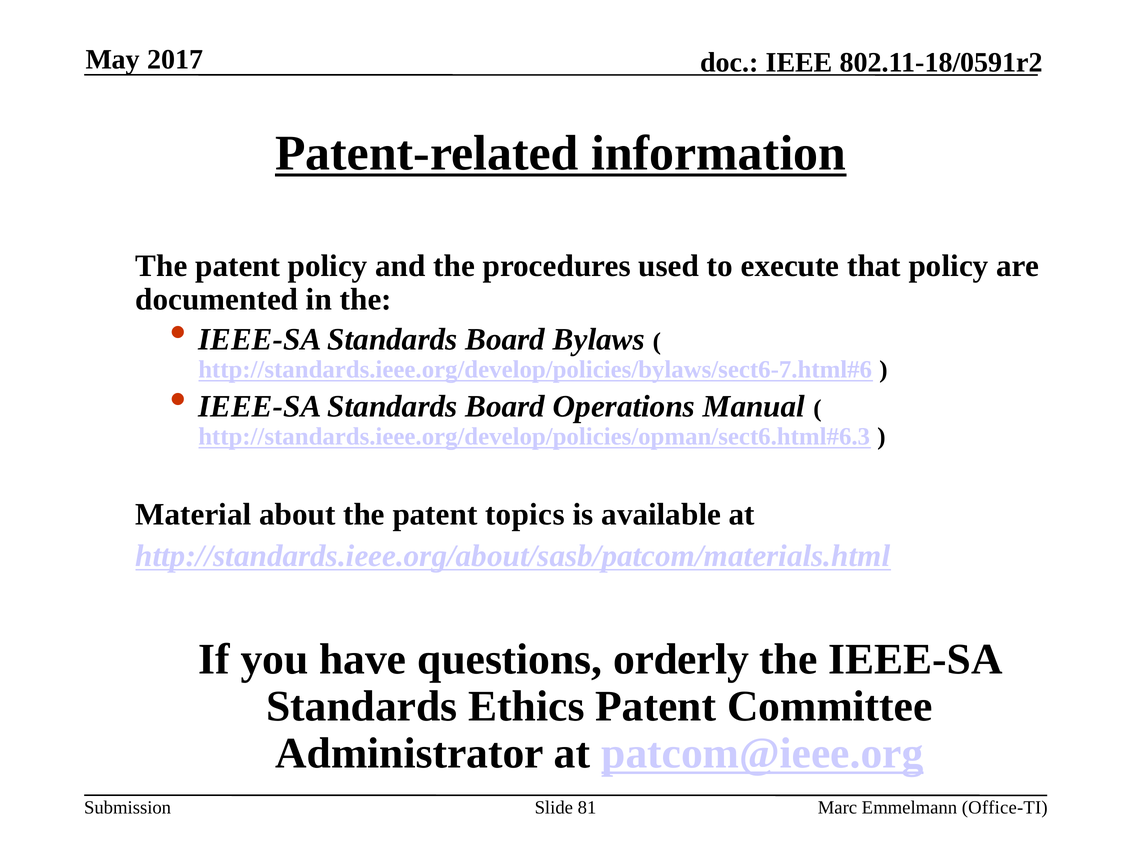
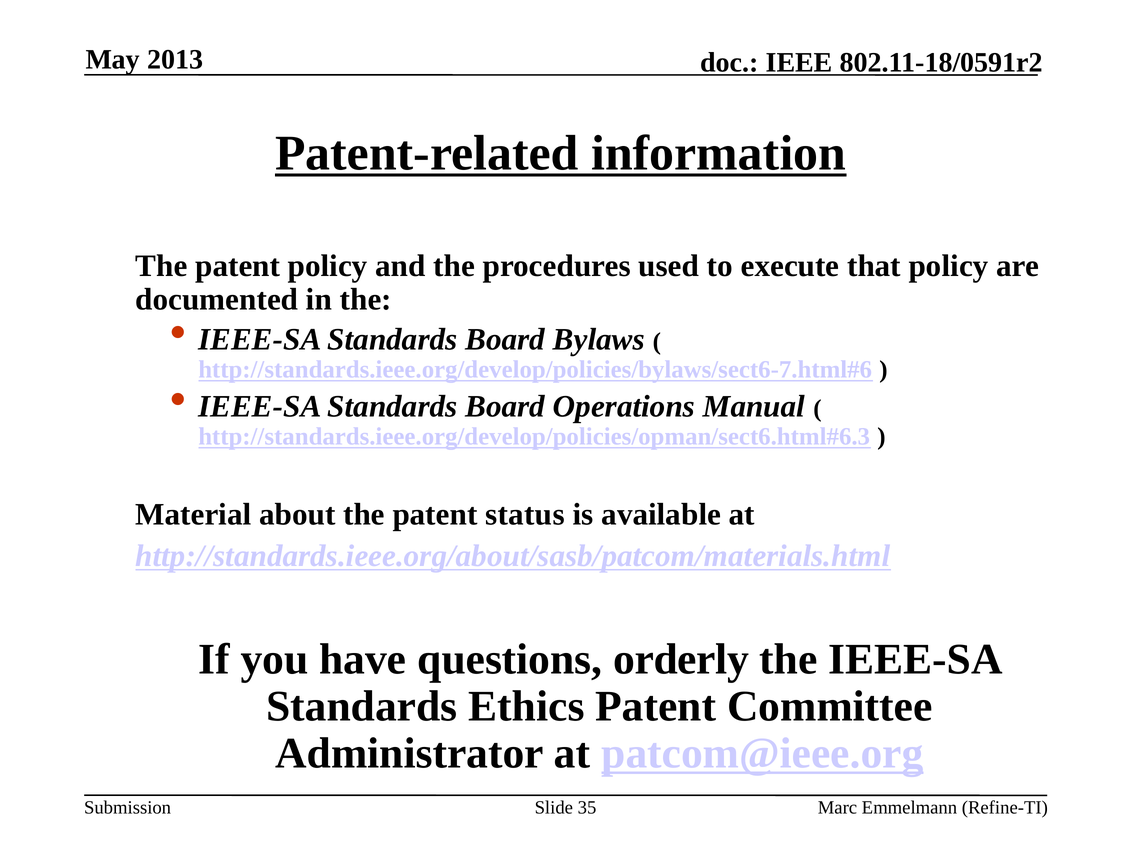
2017: 2017 -> 2013
topics: topics -> status
81: 81 -> 35
Office-TI: Office-TI -> Refine-TI
